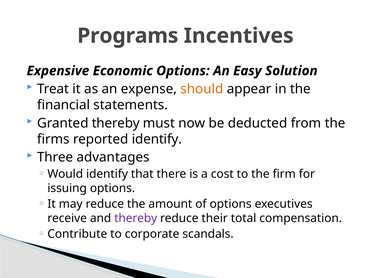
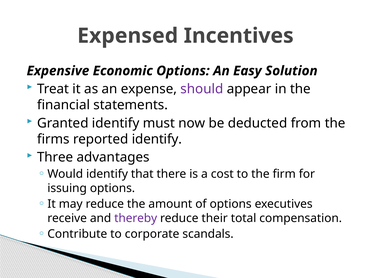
Programs: Programs -> Expensed
should colour: orange -> purple
Granted thereby: thereby -> identify
